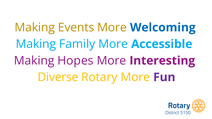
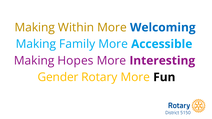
Events: Events -> Within
Diverse: Diverse -> Gender
Fun colour: purple -> black
